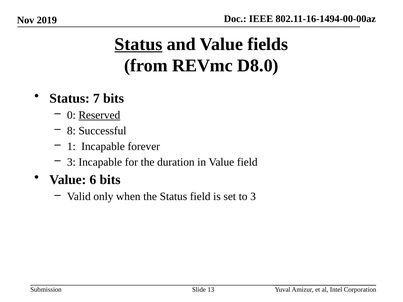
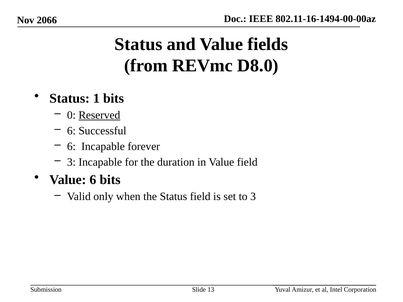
2019: 2019 -> 2066
Status at (138, 44) underline: present -> none
7: 7 -> 1
8 at (71, 131): 8 -> 6
1 at (71, 147): 1 -> 6
